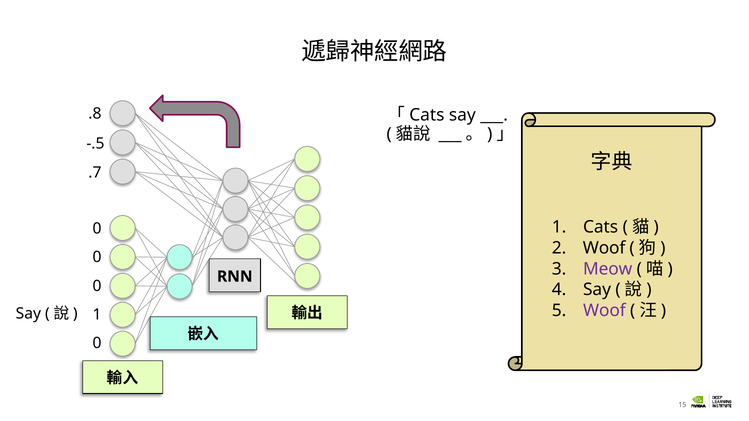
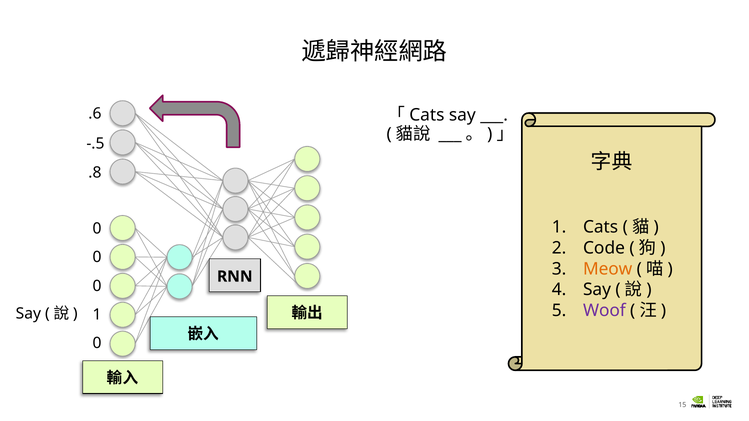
.8: .8 -> .6
.7: .7 -> .8
Woof at (604, 248): Woof -> Code
Meow colour: purple -> orange
